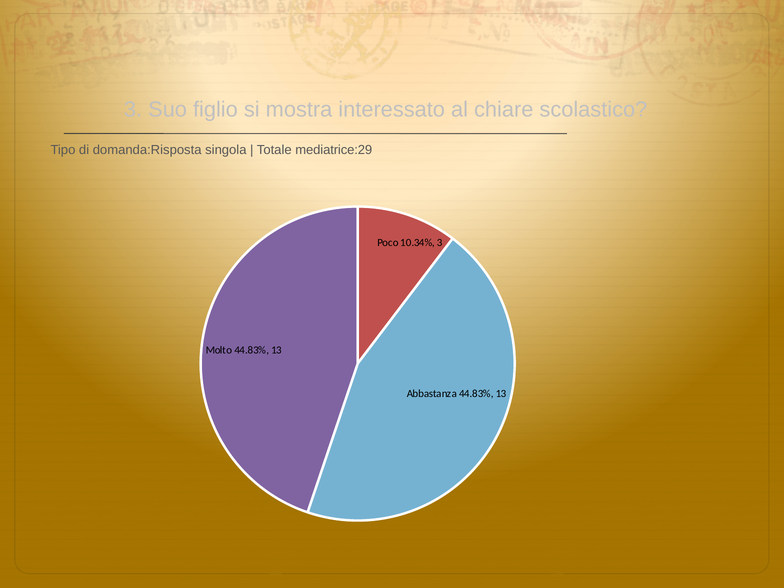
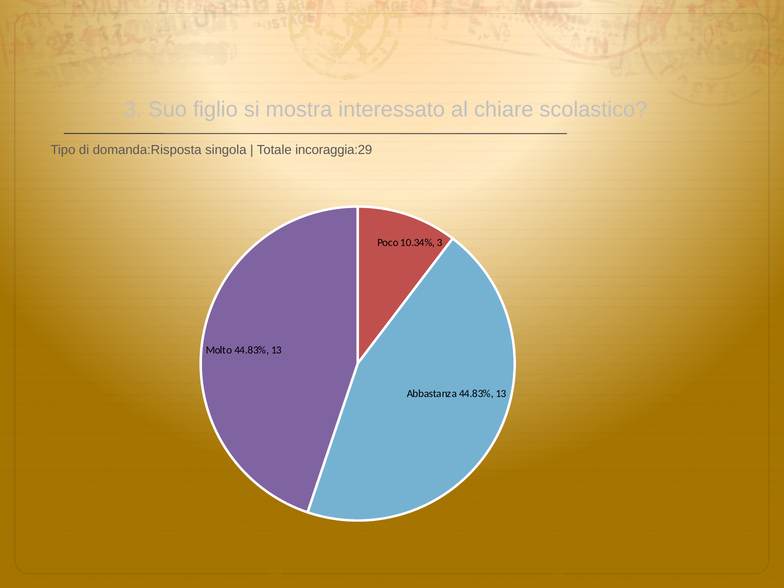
mediatrice:29: mediatrice:29 -> incoraggia:29
